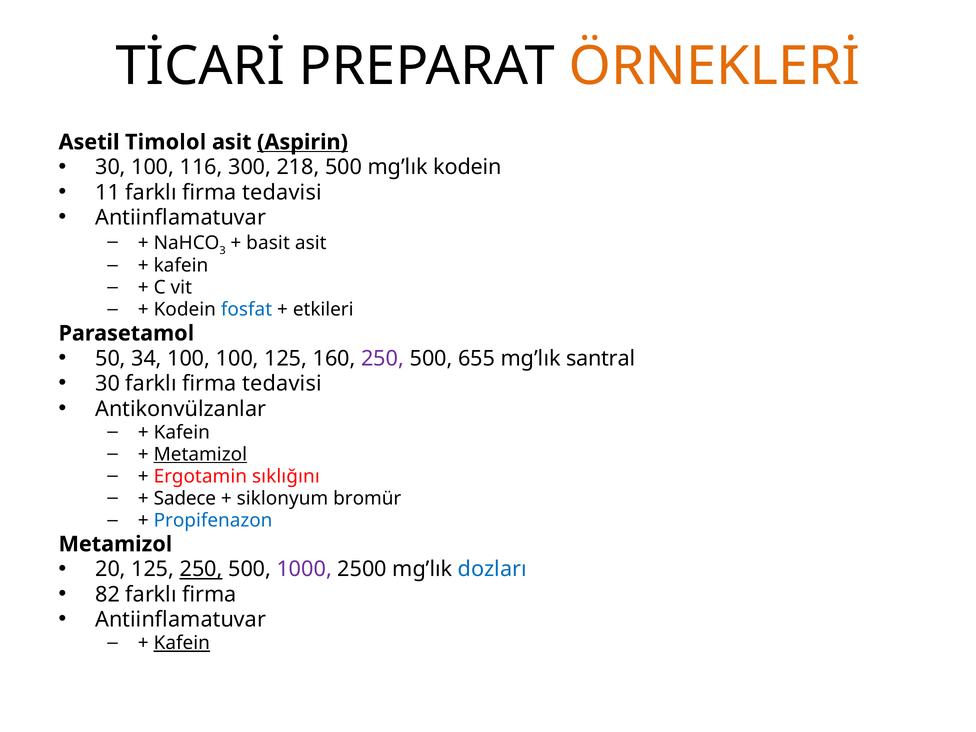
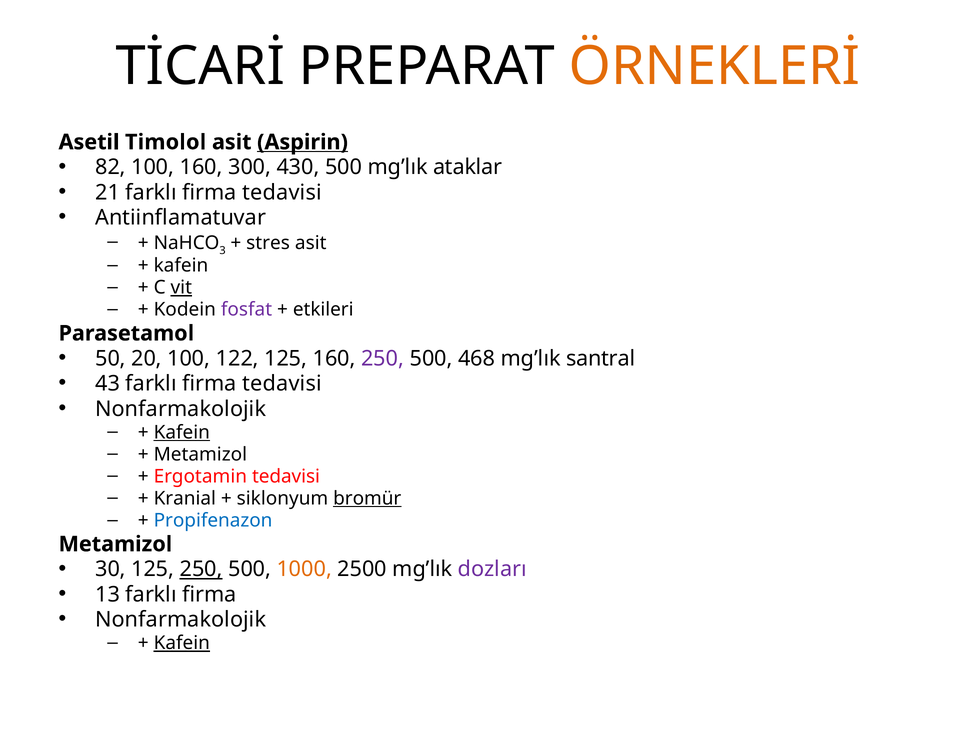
30 at (110, 167): 30 -> 82
100 116: 116 -> 160
218: 218 -> 430
mg’lık kodein: kodein -> ataklar
11: 11 -> 21
basit: basit -> stres
vit underline: none -> present
fosfat colour: blue -> purple
34: 34 -> 20
100 100: 100 -> 122
655: 655 -> 468
30 at (108, 384): 30 -> 43
Antikonvülzanlar at (181, 409): Antikonvülzanlar -> Nonfarmakolojik
Kafein at (182, 432) underline: none -> present
Metamizol at (200, 454) underline: present -> none
Ergotamin sıklığını: sıklığını -> tedavisi
Sadece: Sadece -> Kranial
bromür underline: none -> present
20: 20 -> 30
1000 colour: purple -> orange
dozları colour: blue -> purple
82: 82 -> 13
Antiinflamatuvar at (181, 620): Antiinflamatuvar -> Nonfarmakolojik
